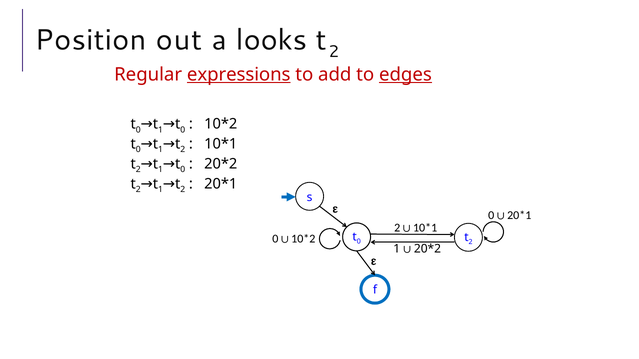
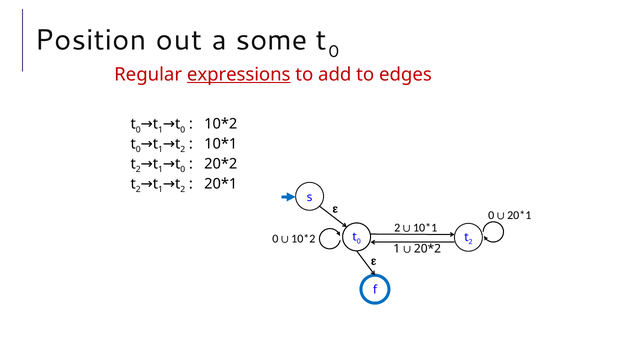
looks: looks -> some
2 at (334, 52): 2 -> 0
edges underline: present -> none
